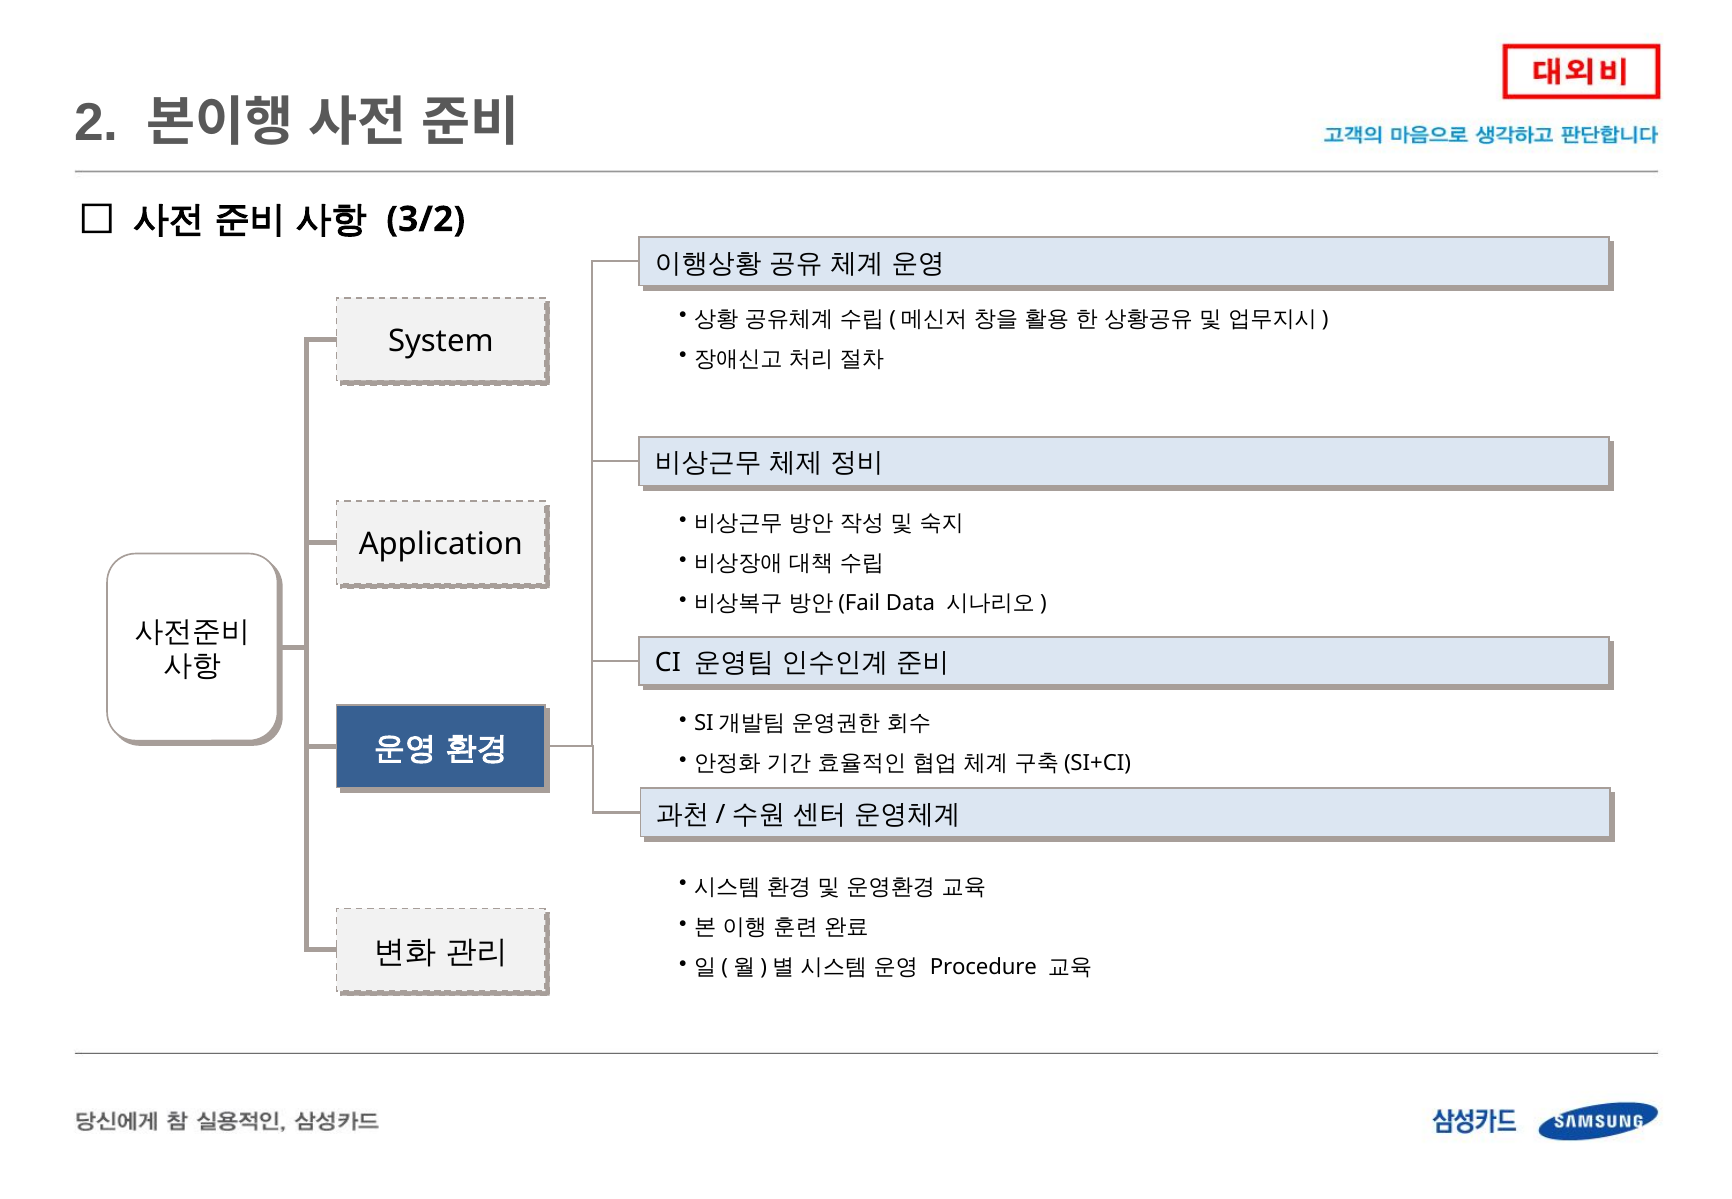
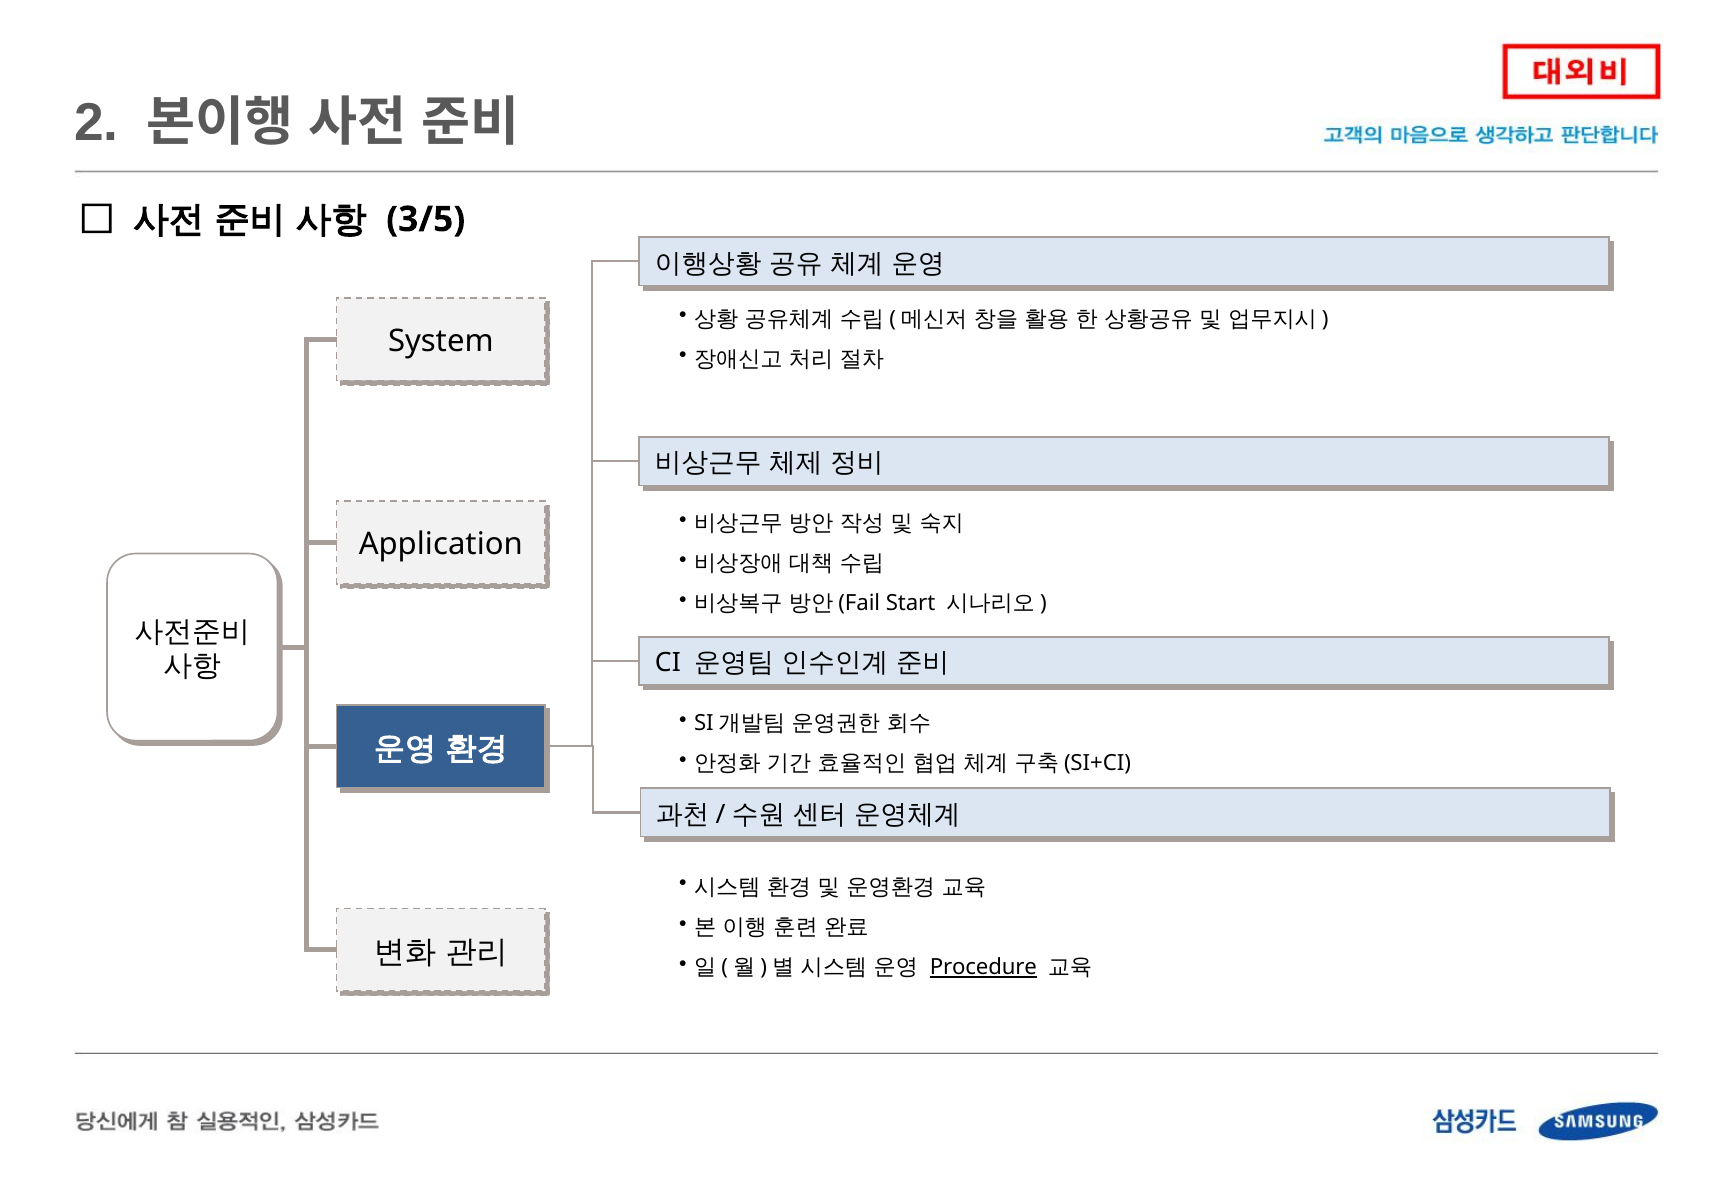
3/2: 3/2 -> 3/5
Data: Data -> Start
Procedure underline: none -> present
